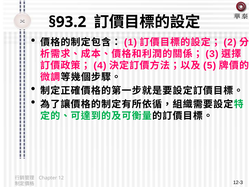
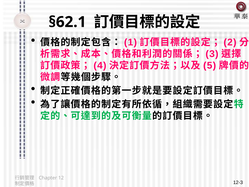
§93.2: §93.2 -> §62.1
